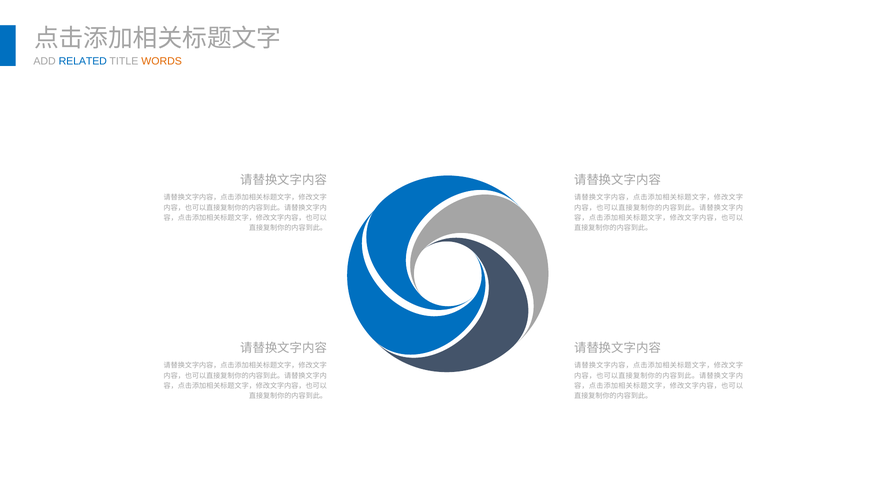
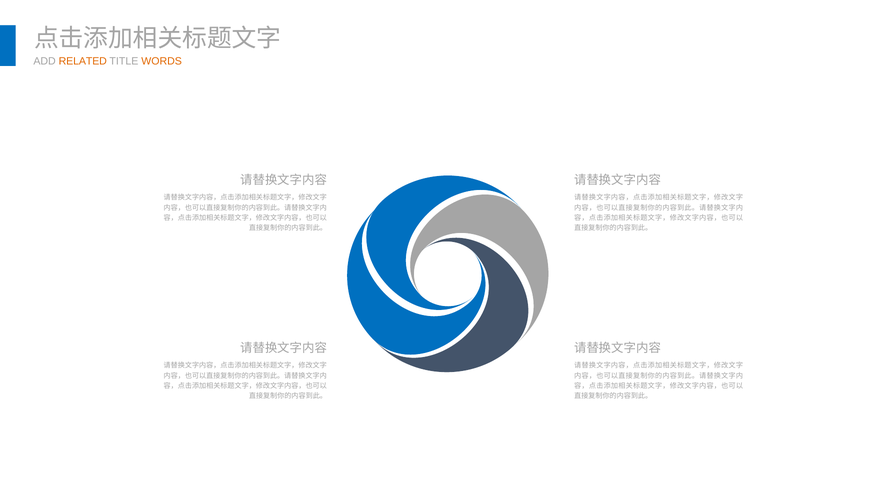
RELATED colour: blue -> orange
